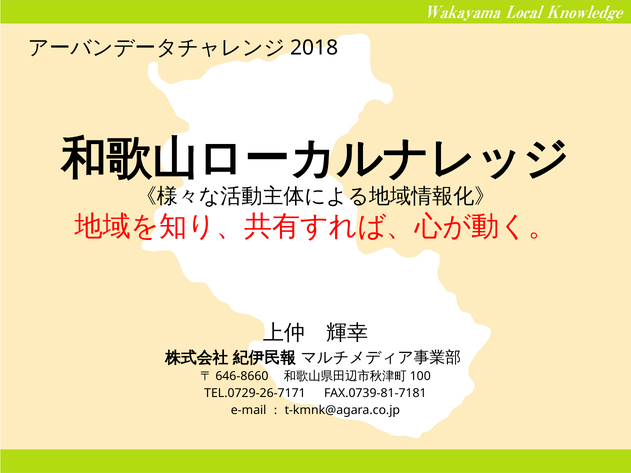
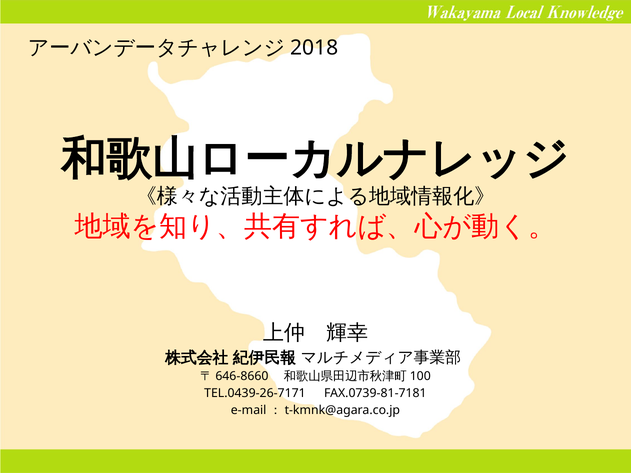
TEL.0729-26-7171: TEL.0729-26-7171 -> TEL.0439-26-7171
